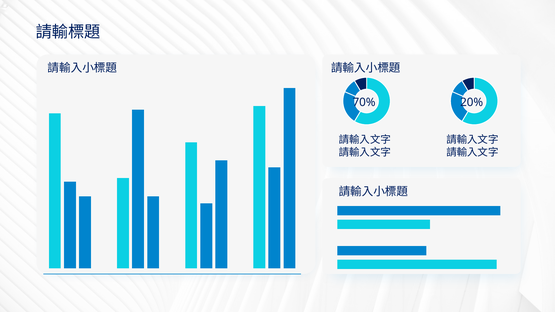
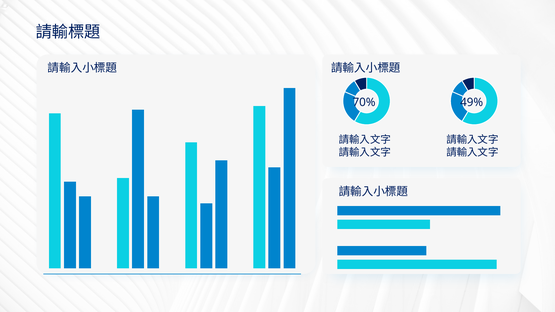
20%: 20% -> 49%
